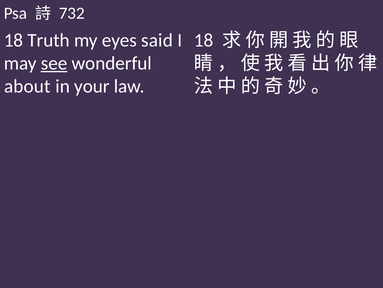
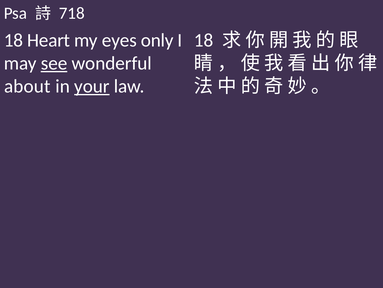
732: 732 -> 718
Truth: Truth -> Heart
said: said -> only
your underline: none -> present
